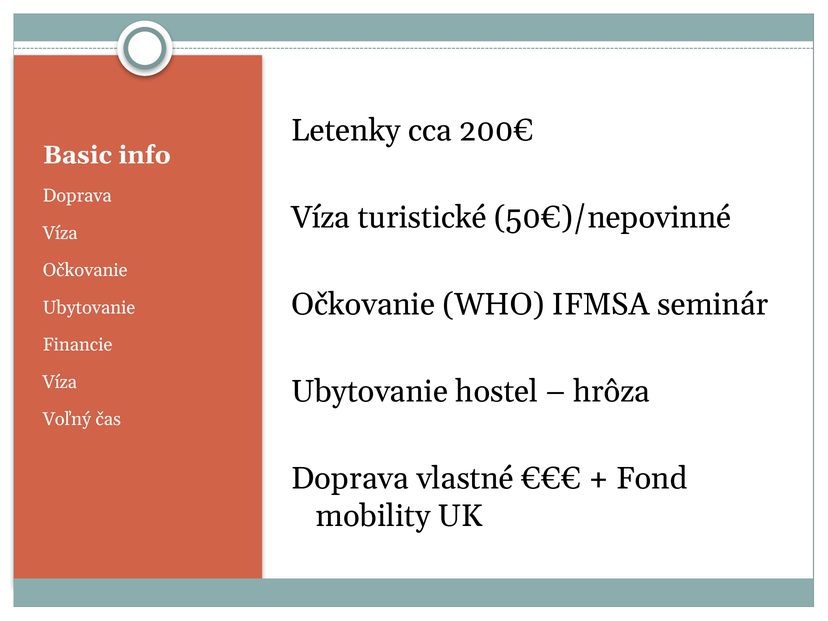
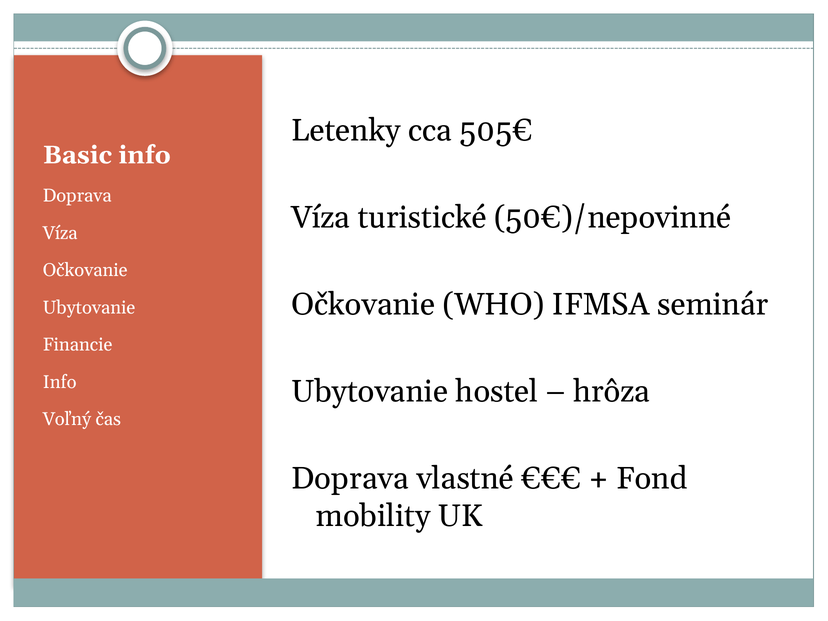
200€: 200€ -> 505€
Víza at (60, 382): Víza -> Info
